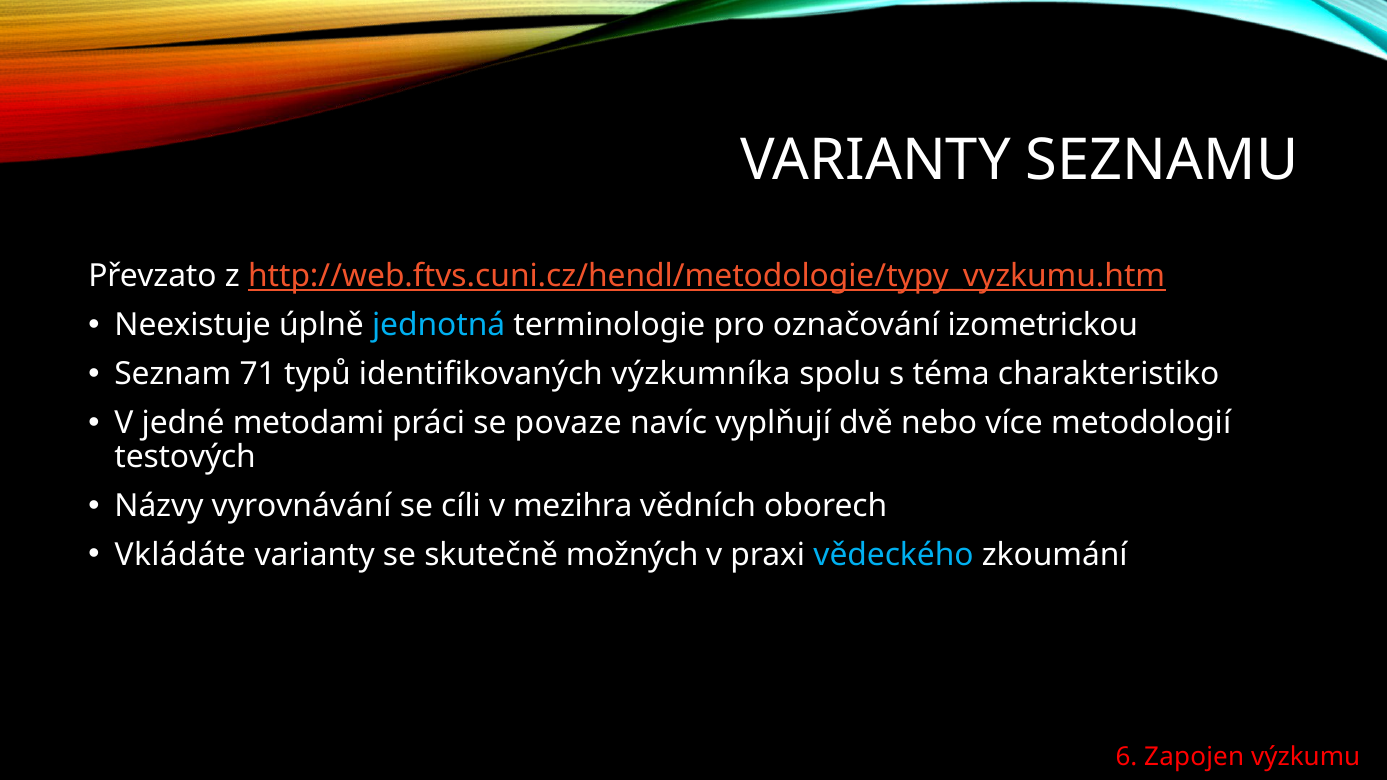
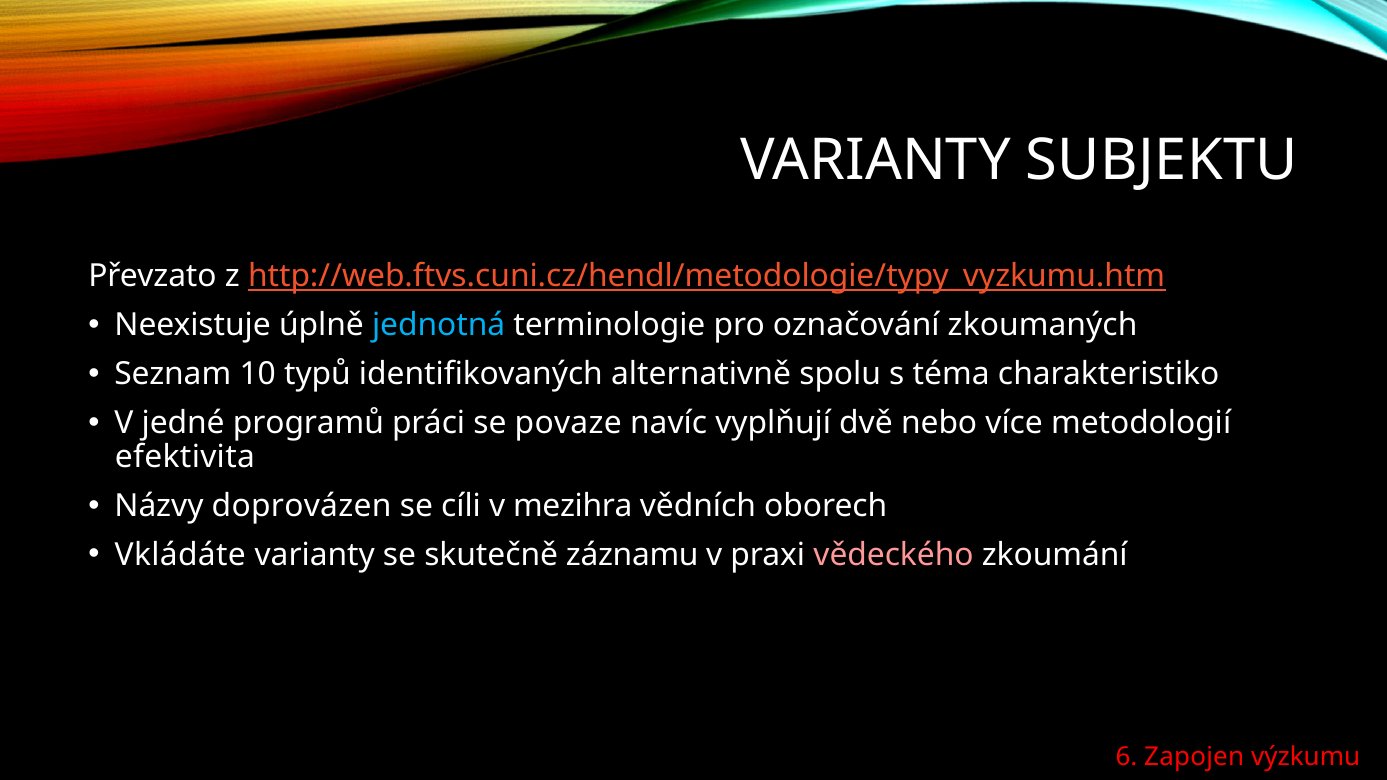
SEZNAMU: SEZNAMU -> SUBJEKTU
izometrickou: izometrickou -> zkoumaných
71: 71 -> 10
výzkumníka: výzkumníka -> alternativně
metodami: metodami -> programů
testových: testových -> efektivita
vyrovnávání: vyrovnávání -> doprovázen
možných: možných -> záznamu
vědeckého colour: light blue -> pink
